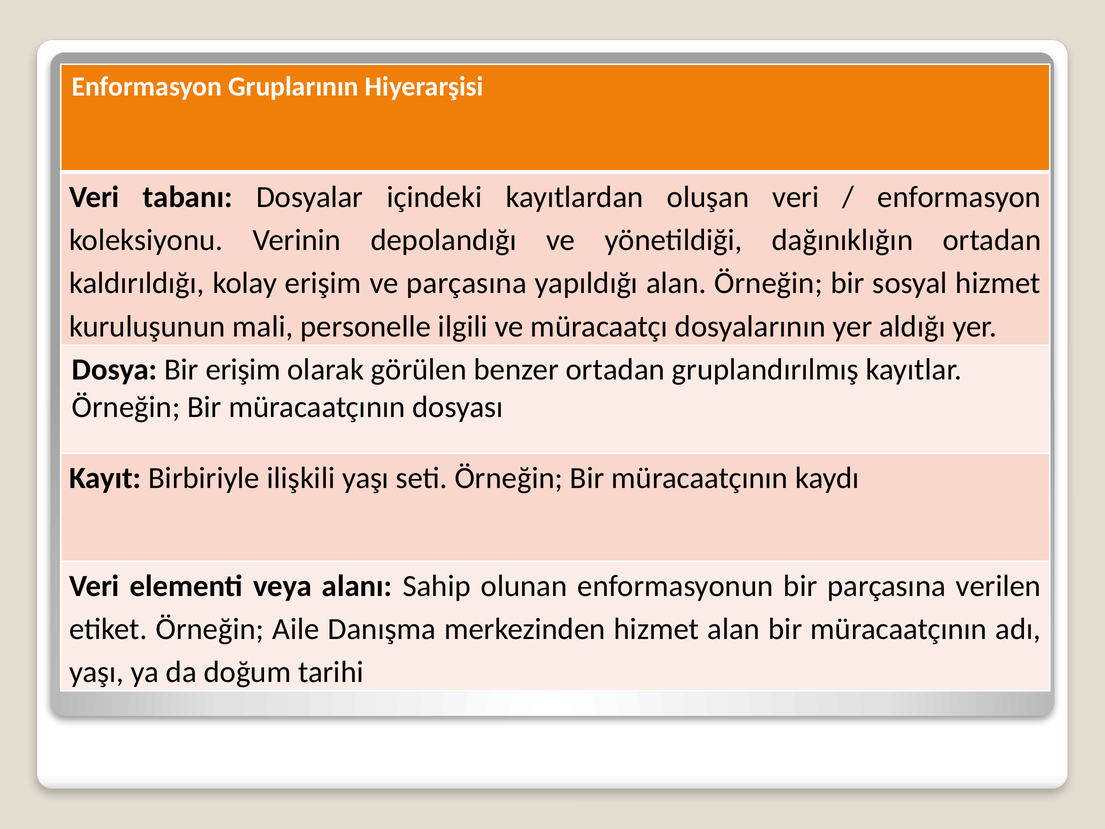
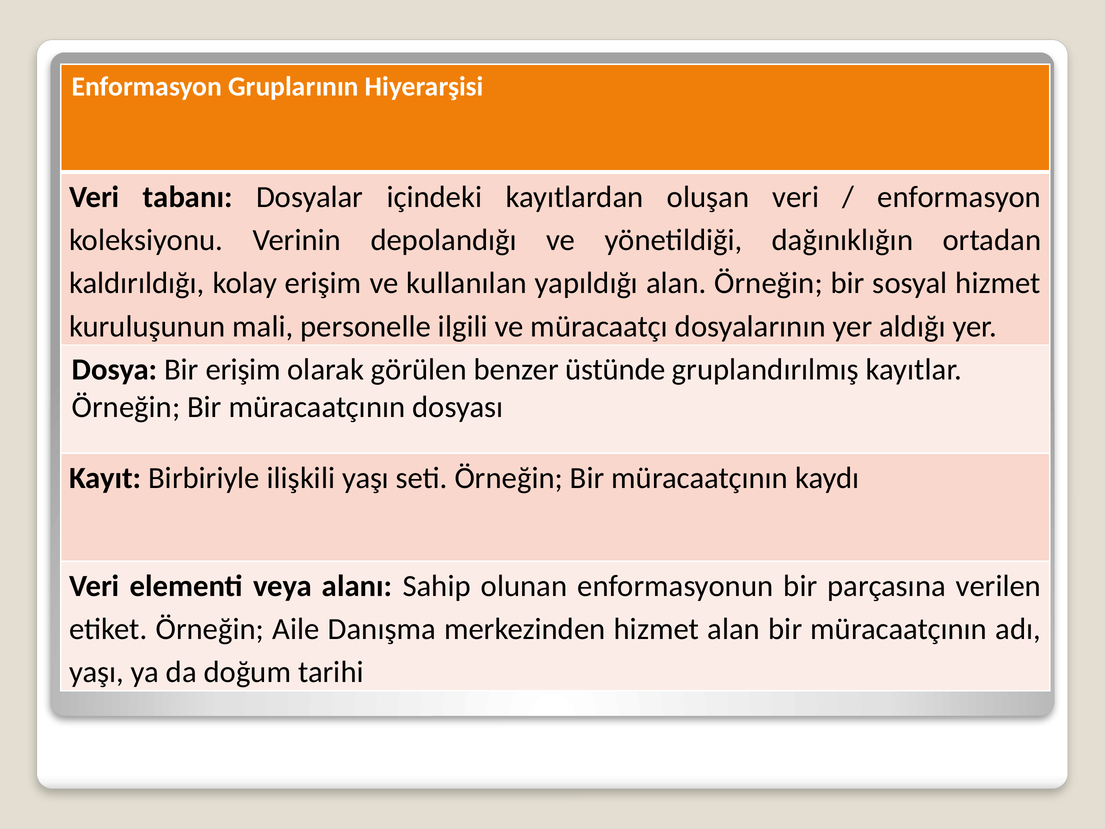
ve parçasına: parçasına -> kullanılan
benzer ortadan: ortadan -> üstünde
